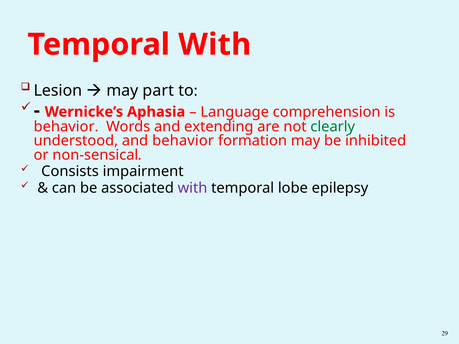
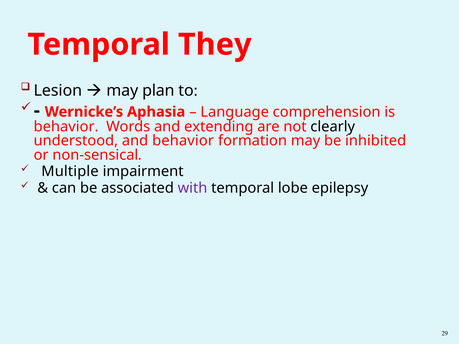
Temporal With: With -> They
part: part -> plan
clearly colour: green -> black
Consists: Consists -> Multiple
